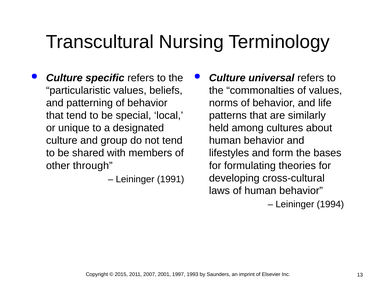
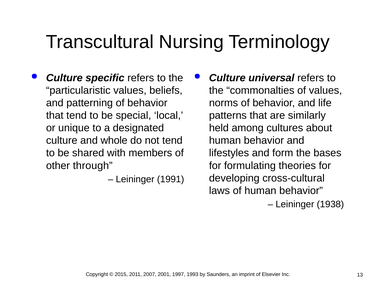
group: group -> whole
1994: 1994 -> 1938
